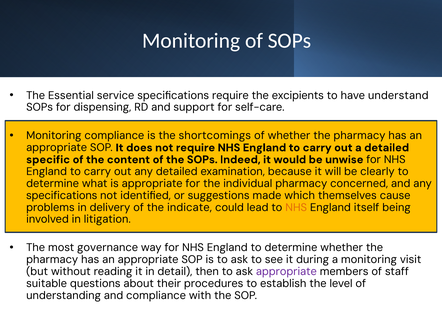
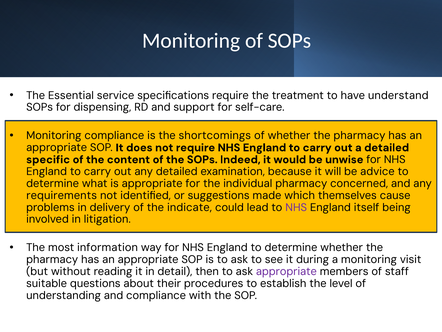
excipients: excipients -> treatment
clearly: clearly -> advice
specifications at (62, 195): specifications -> requirements
NHS at (296, 207) colour: orange -> purple
governance: governance -> information
